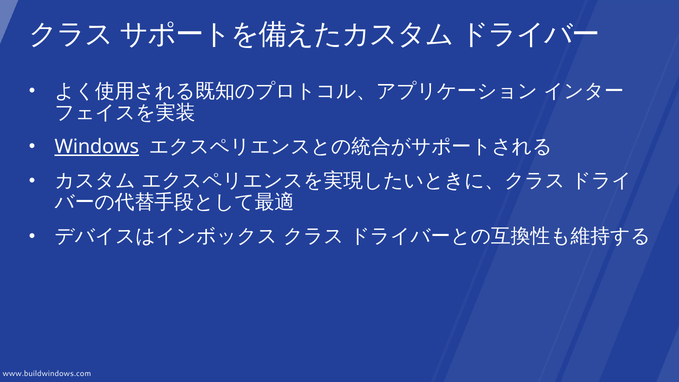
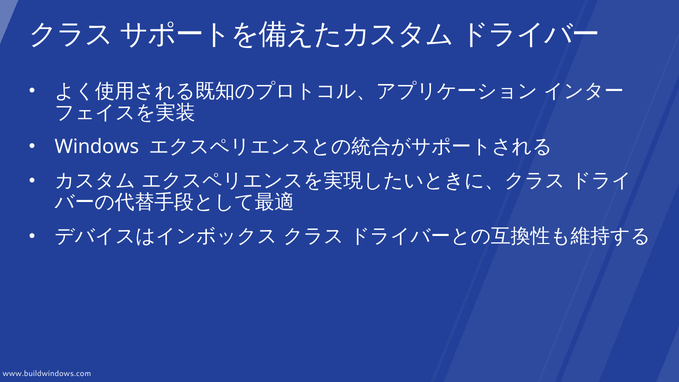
Windows underline: present -> none
